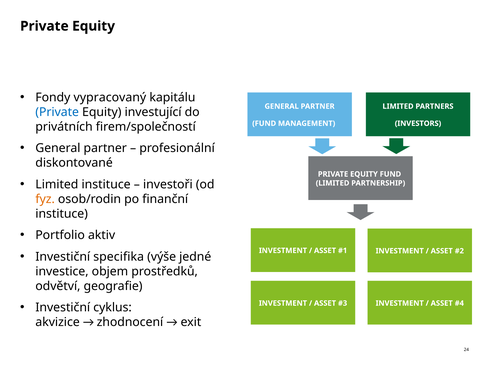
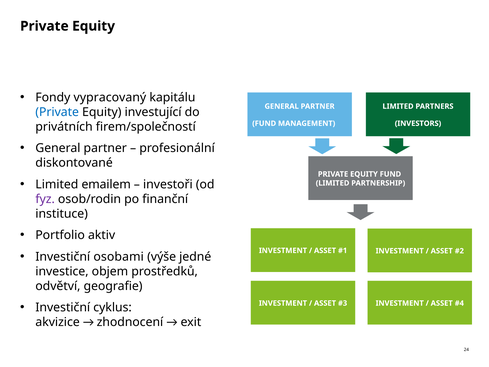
Limited instituce: instituce -> emailem
fyz colour: orange -> purple
specifika: specifika -> osobami
